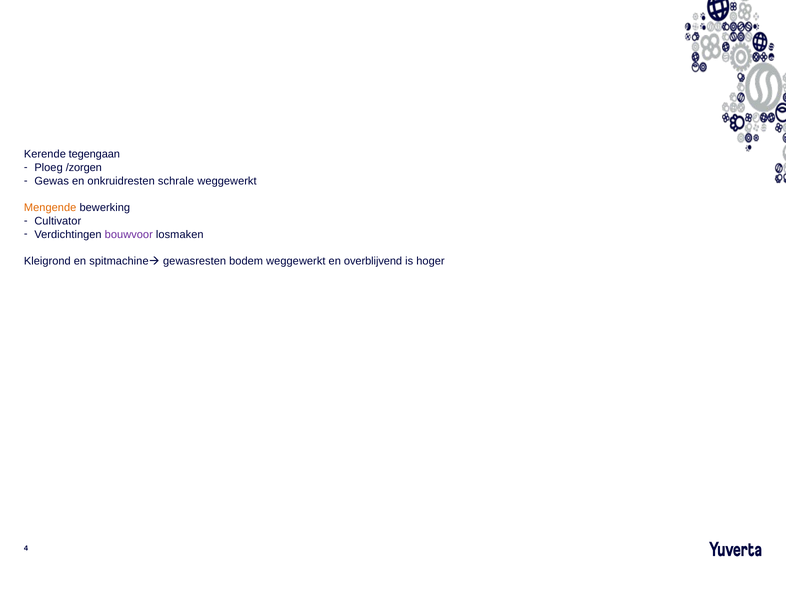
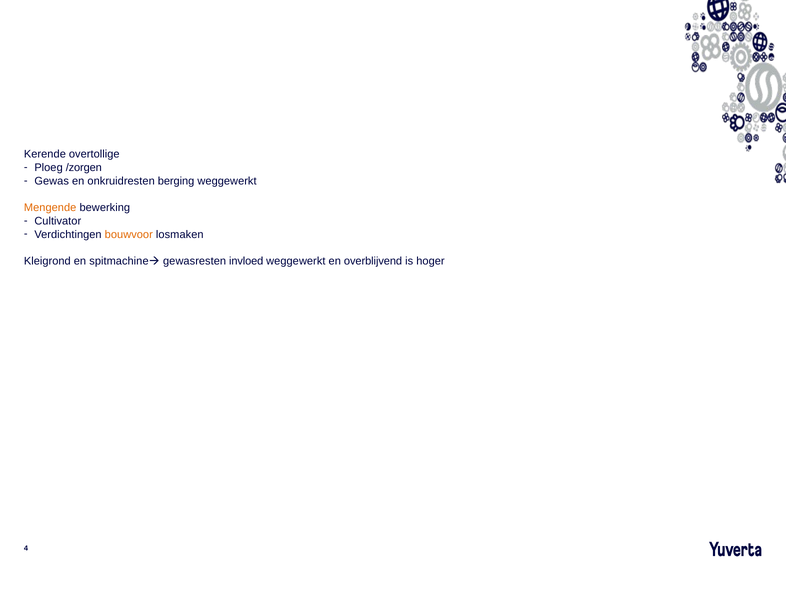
tegengaan: tegengaan -> overtollige
schrale: schrale -> berging
bouwvoor colour: purple -> orange
bodem: bodem -> invloed
